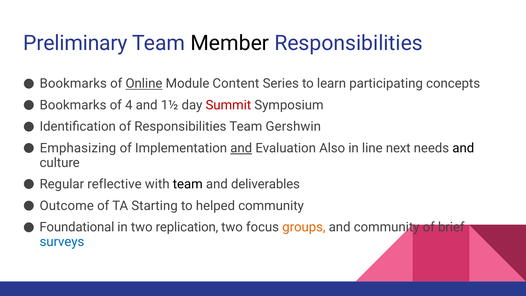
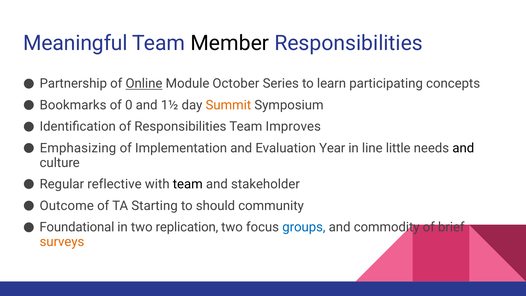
Preliminary: Preliminary -> Meaningful
Bookmarks at (73, 84): Bookmarks -> Partnership
Content: Content -> October
4: 4 -> 0
Summit colour: red -> orange
Gershwin: Gershwin -> Improves
and at (241, 148) underline: present -> none
Also: Also -> Year
next: next -> little
deliverables: deliverables -> stakeholder
helped: helped -> should
groups colour: orange -> blue
and community: community -> commodity
surveys colour: blue -> orange
